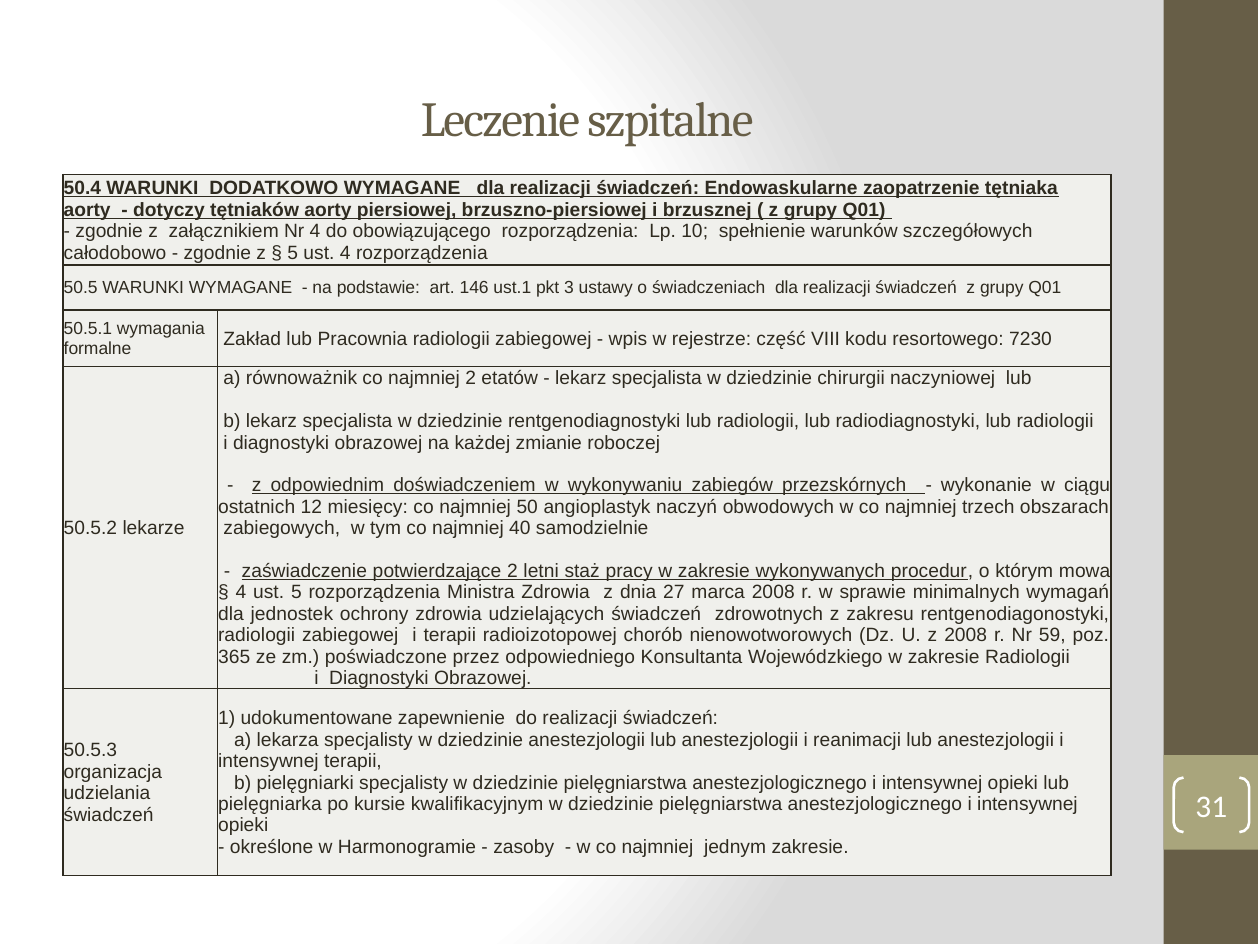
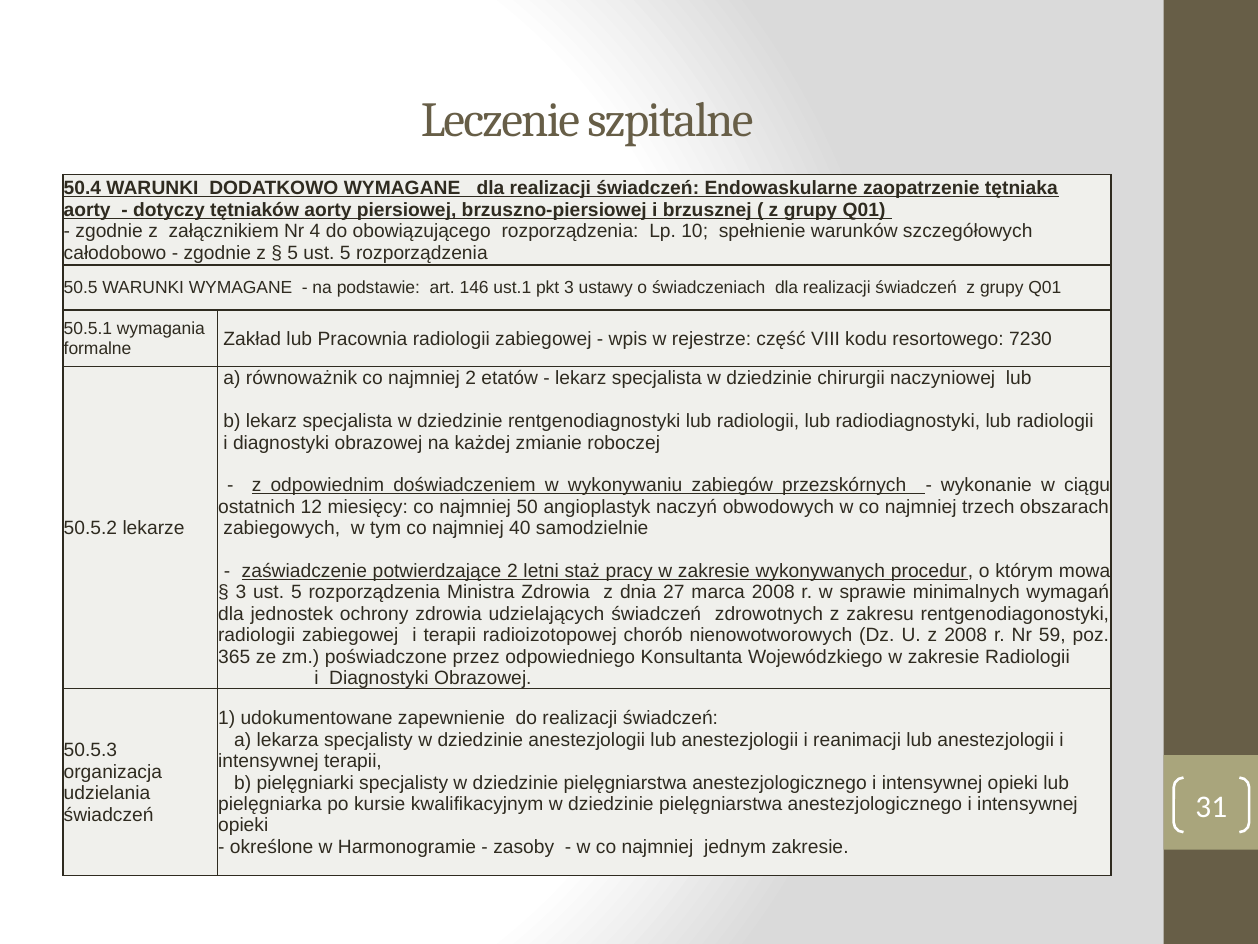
5 ust 4: 4 -> 5
4 at (241, 592): 4 -> 3
